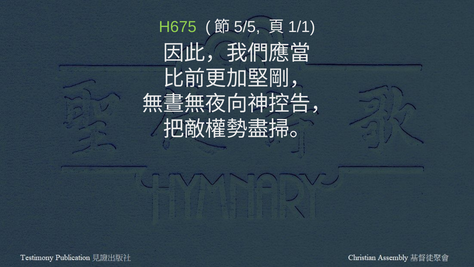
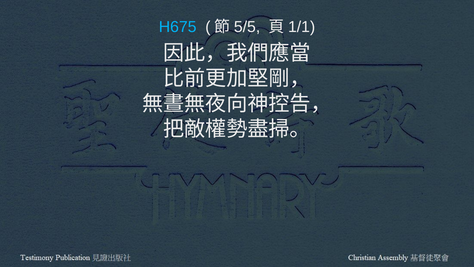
H675 colour: light green -> light blue
